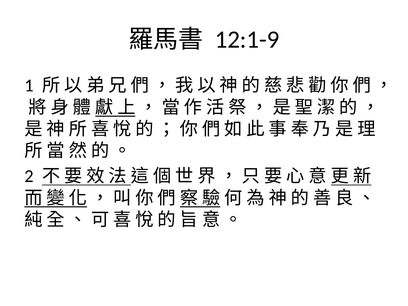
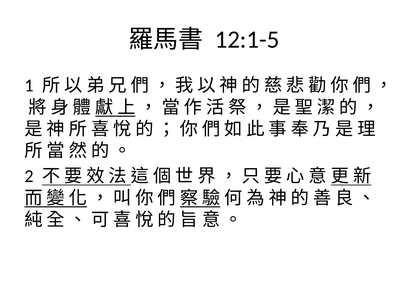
12:1-9: 12:1-9 -> 12:1-5
